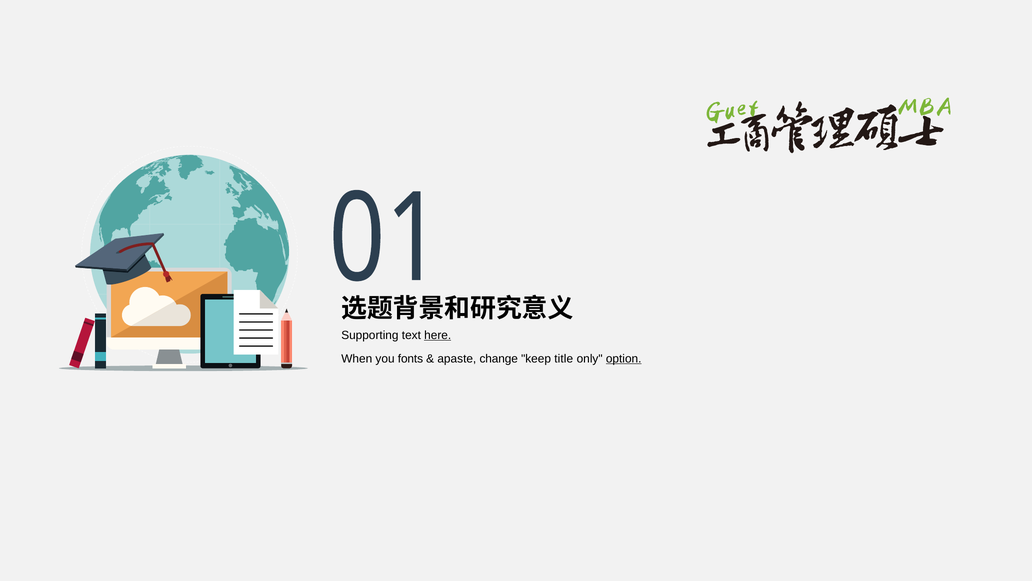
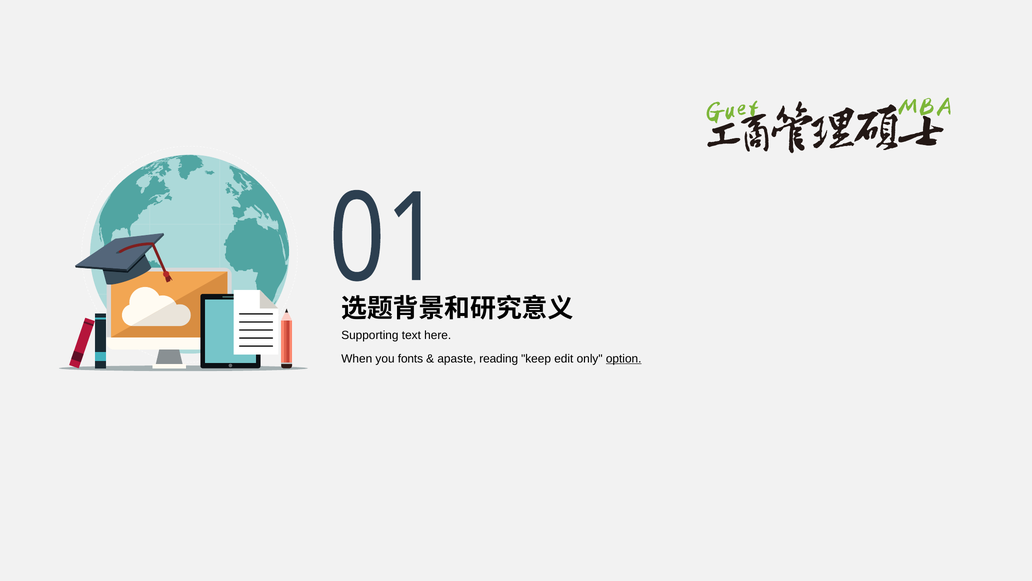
here underline: present -> none
change: change -> reading
title: title -> edit
